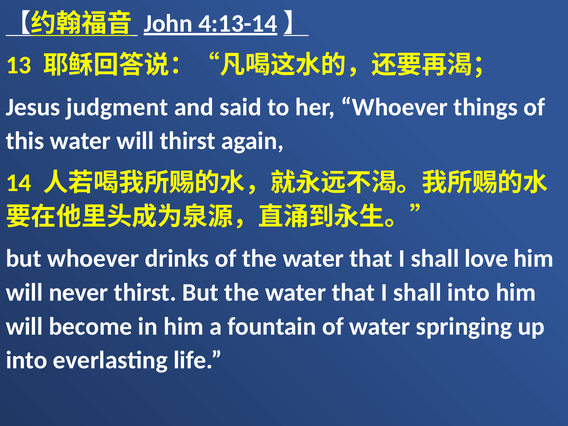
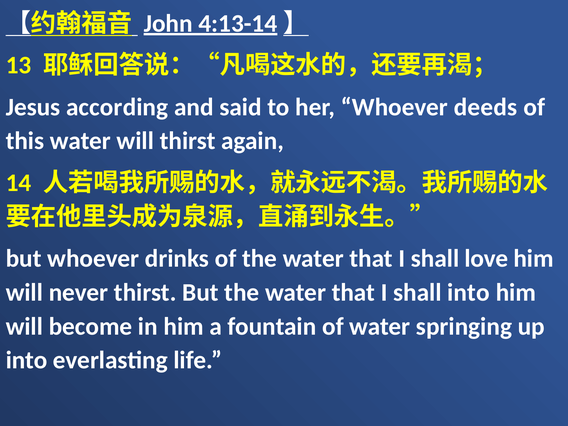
judgment: judgment -> according
things: things -> deeds
